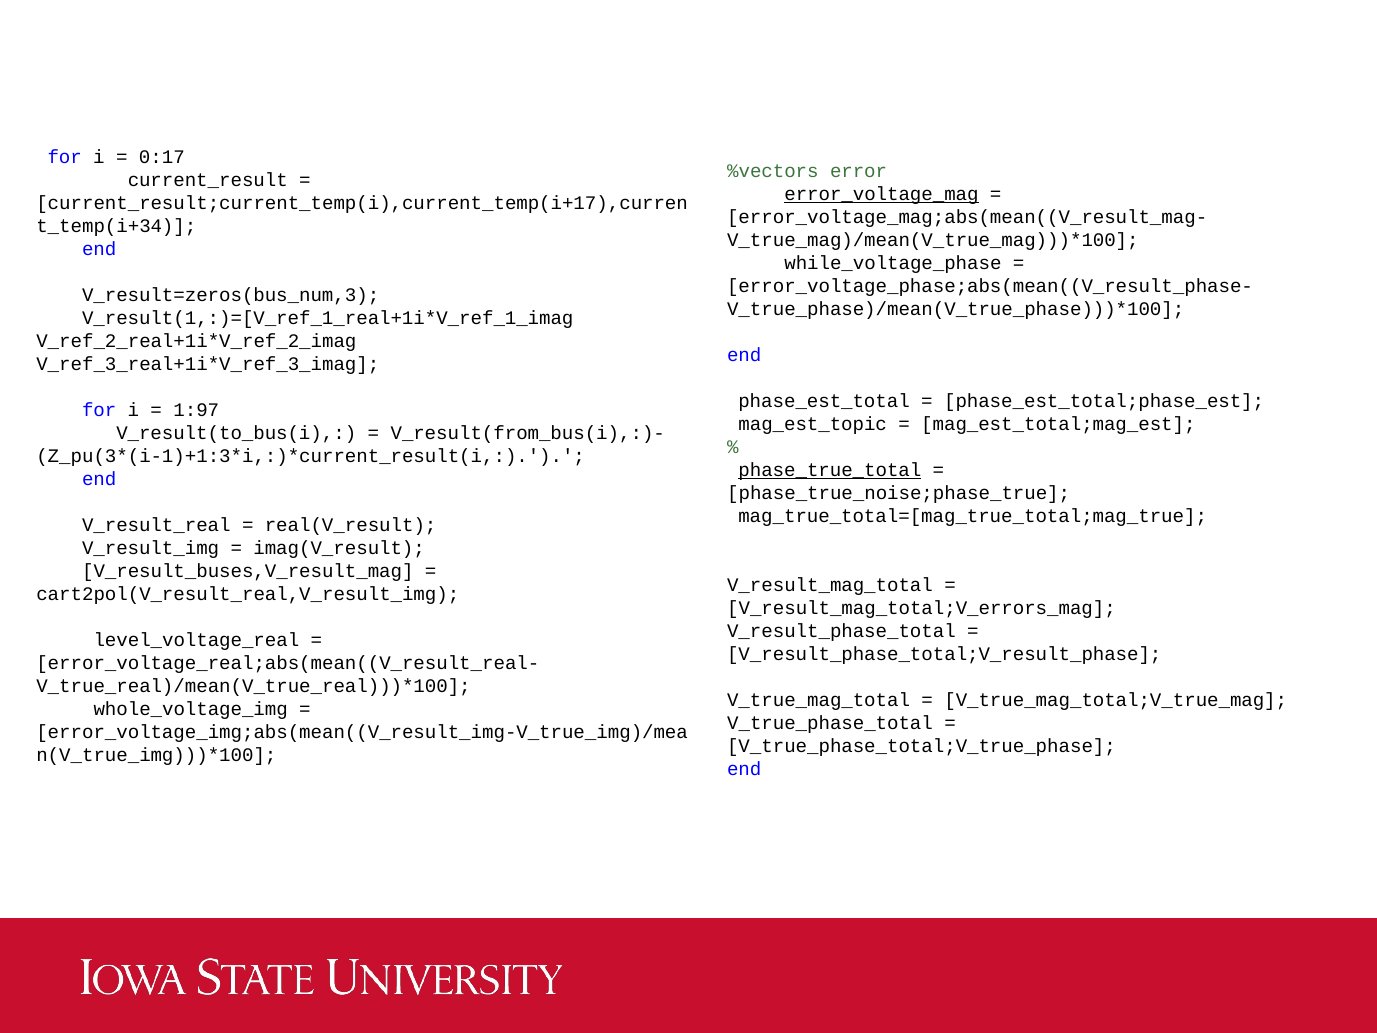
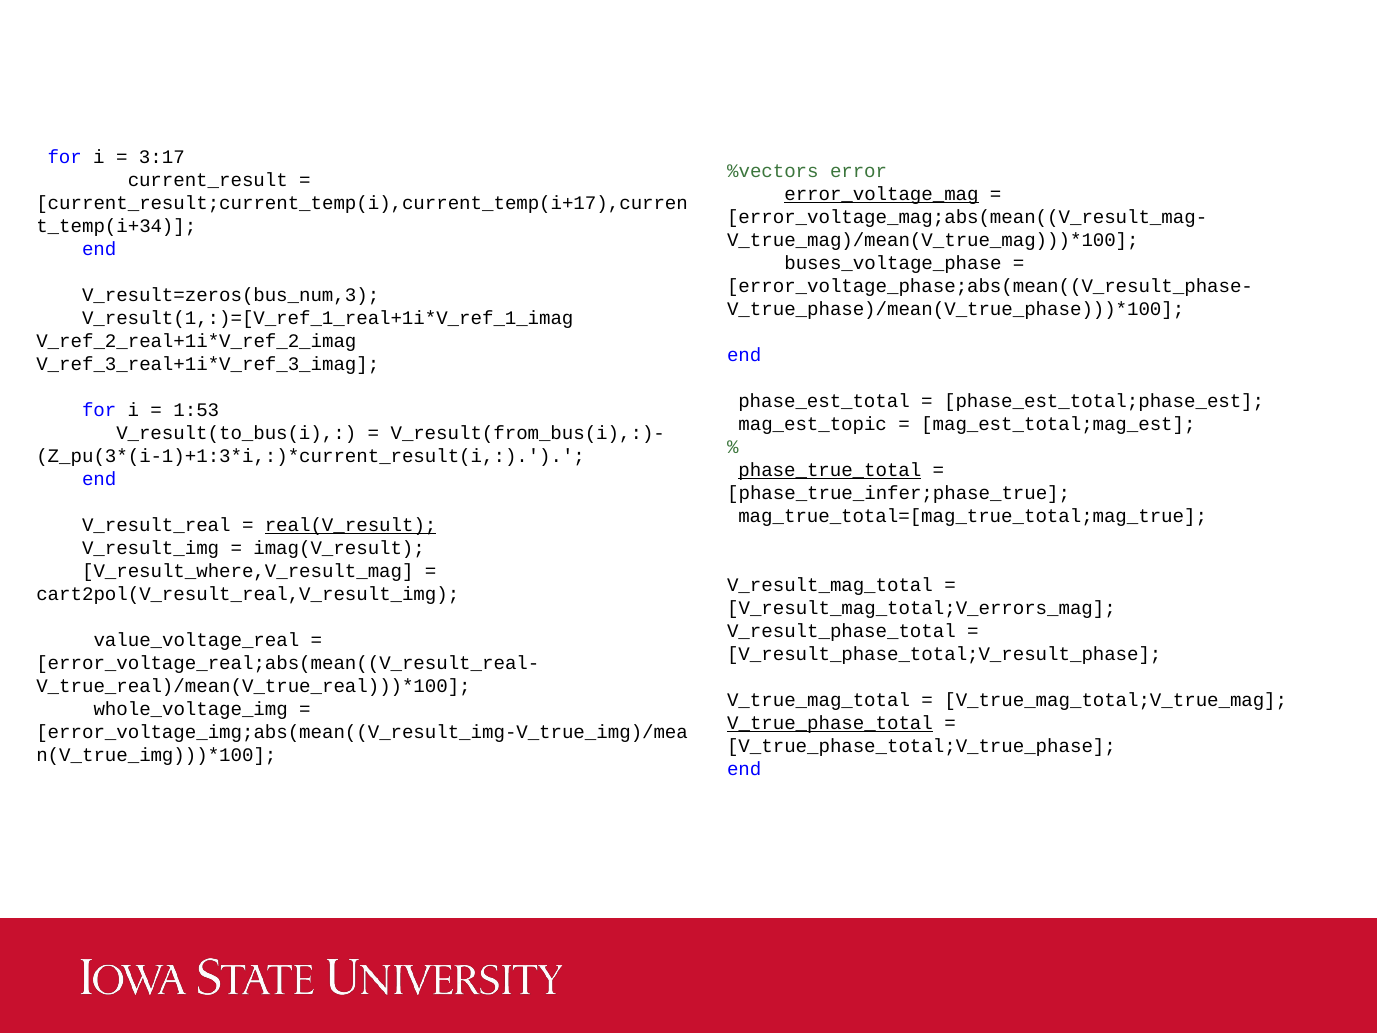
0:17: 0:17 -> 3:17
while_voltage_phase: while_voltage_phase -> buses_voltage_phase
1:97: 1:97 -> 1:53
phase_true_noise;phase_true: phase_true_noise;phase_true -> phase_true_infer;phase_true
real(V_result underline: none -> present
V_result_buses,V_result_mag: V_result_buses,V_result_mag -> V_result_where,V_result_mag
level_voltage_real: level_voltage_real -> value_voltage_real
V_true_phase_total underline: none -> present
